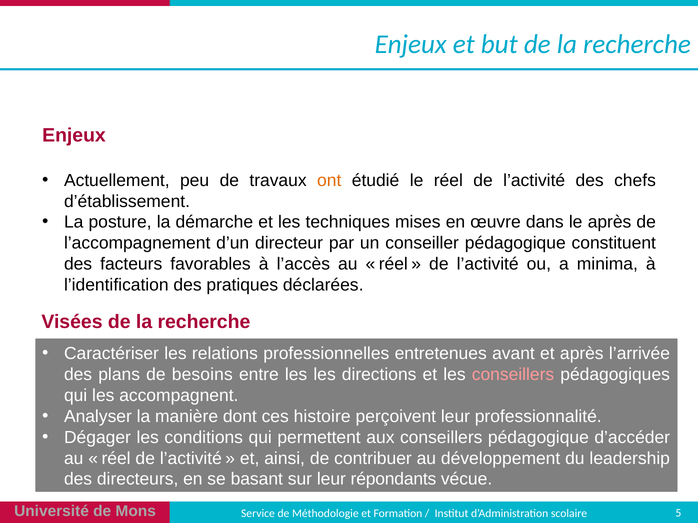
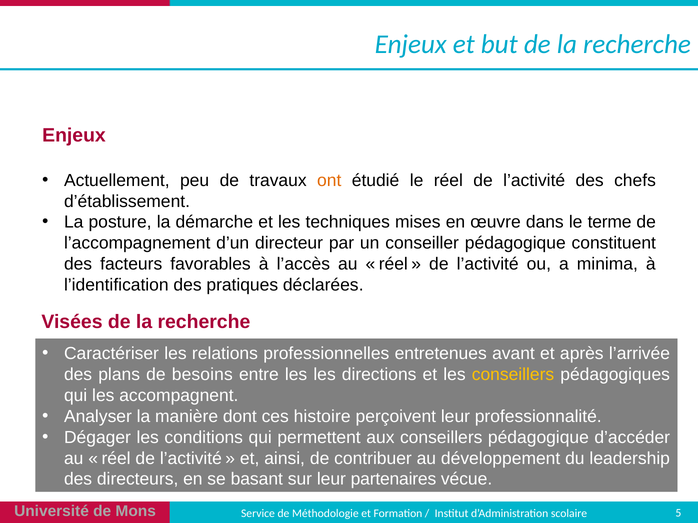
le après: après -> terme
conseillers at (513, 375) colour: pink -> yellow
répondants: répondants -> partenaires
